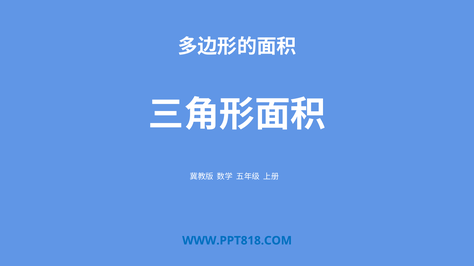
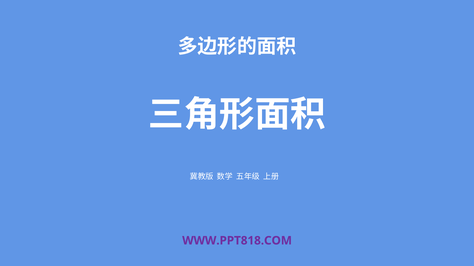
WWW.PPT818.COM colour: blue -> purple
